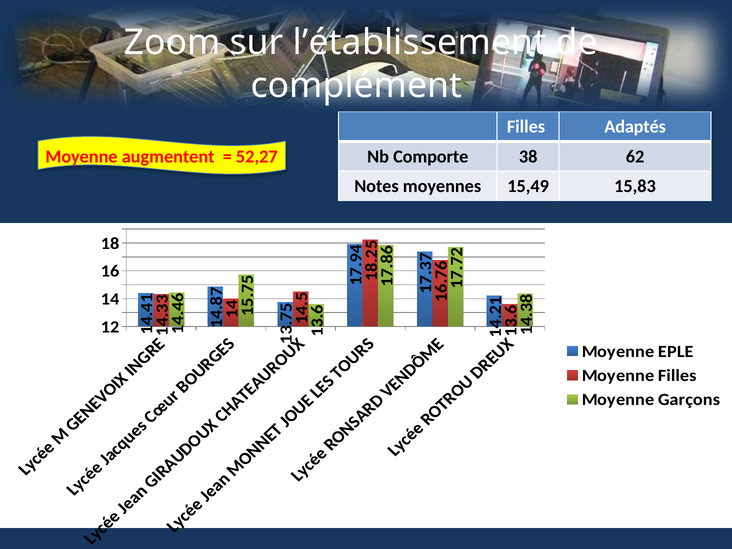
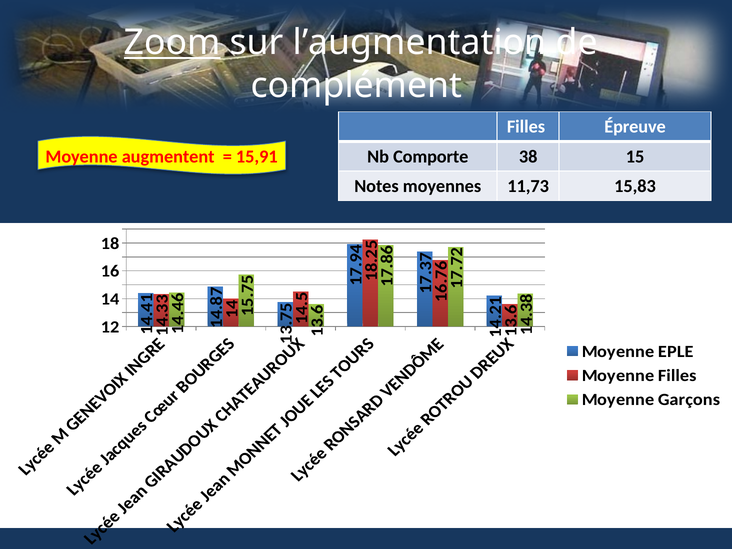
Zoom underline: none -> present
l’établissement: l’établissement -> l’augmentation
Adaptés: Adaptés -> Épreuve
52,27: 52,27 -> 15,91
62: 62 -> 15
15,49: 15,49 -> 11,73
